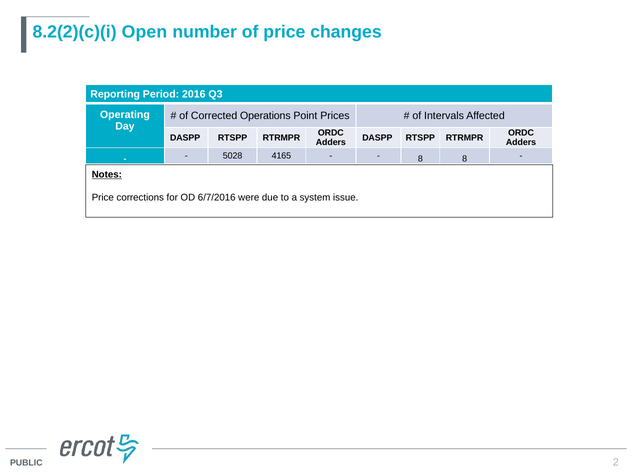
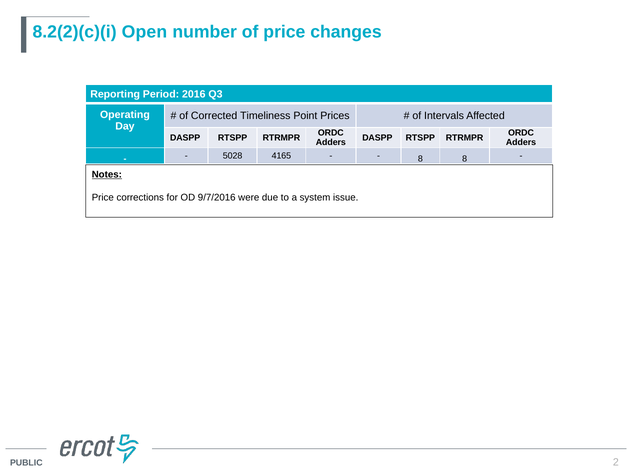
Operations: Operations -> Timeliness
6/7/2016: 6/7/2016 -> 9/7/2016
